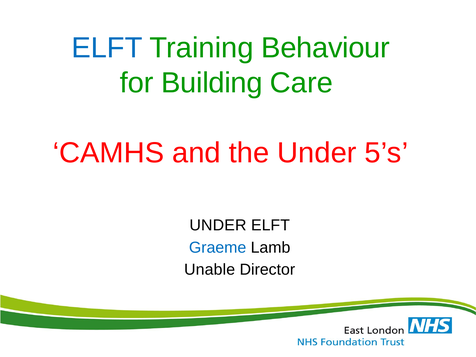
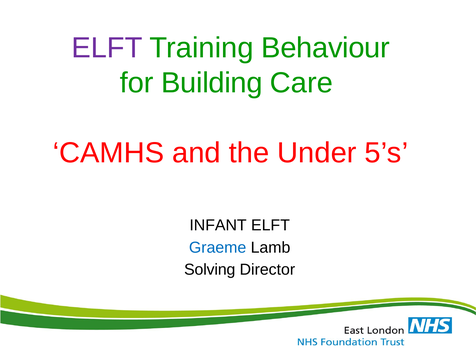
ELFT at (107, 48) colour: blue -> purple
UNDER at (218, 225): UNDER -> INFANT
Unable: Unable -> Solving
